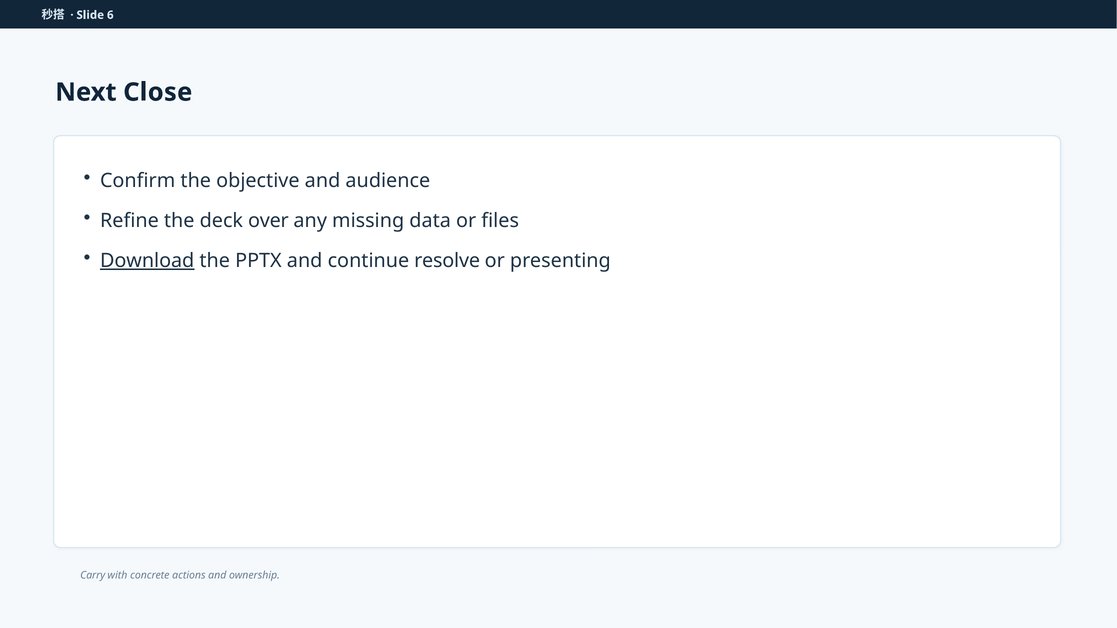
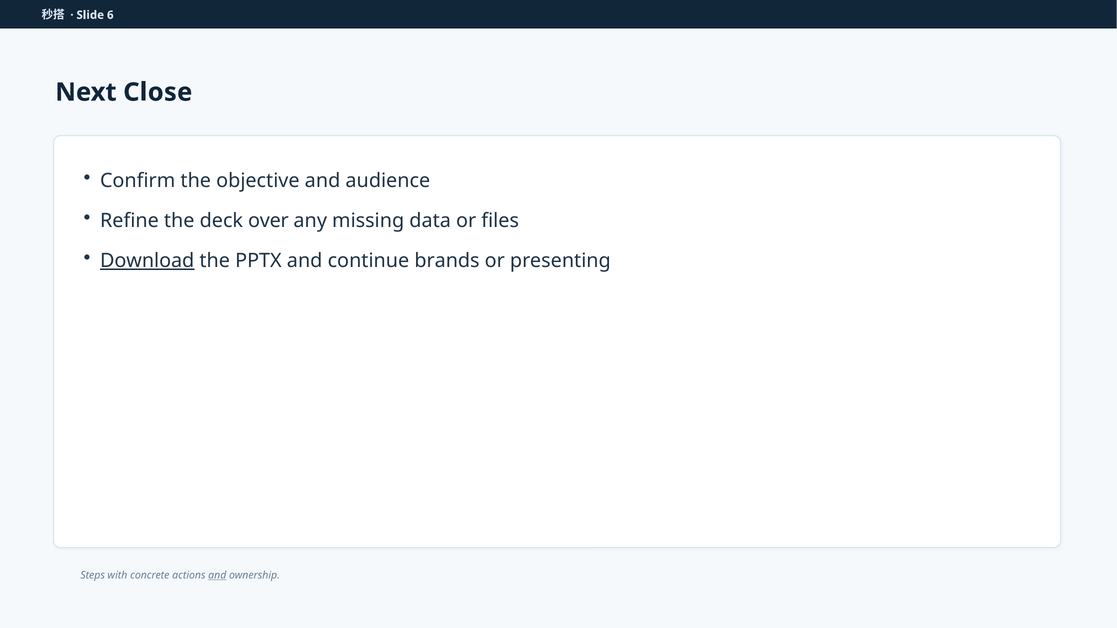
resolve: resolve -> brands
Carry: Carry -> Steps
and at (217, 575) underline: none -> present
